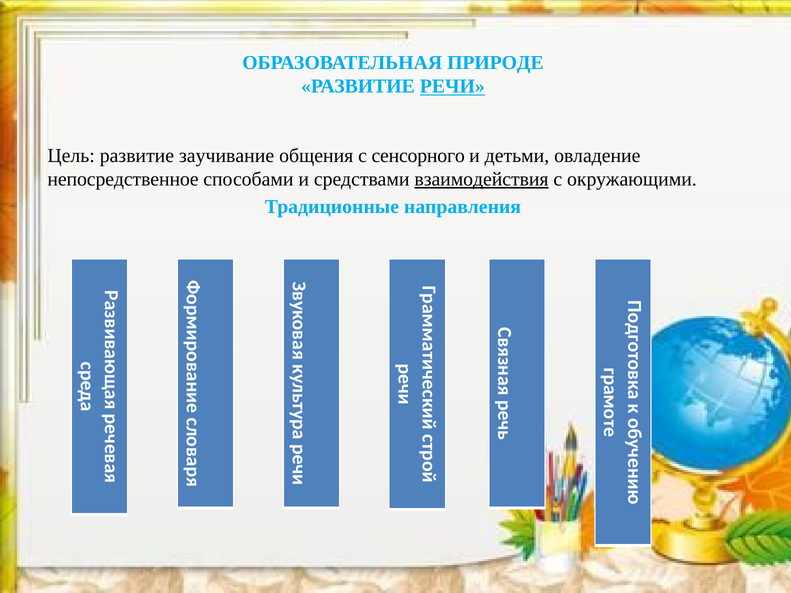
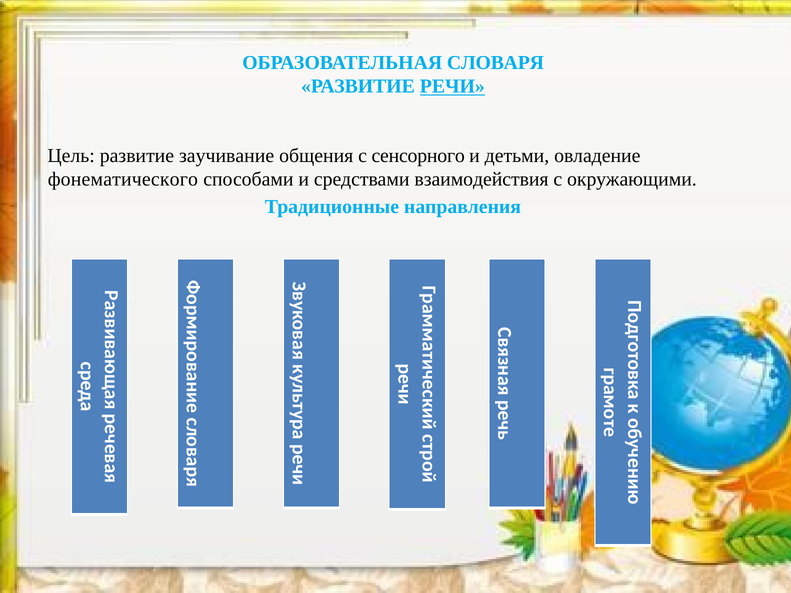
ПРИРОДЕ: ПРИРОДЕ -> СЛОВАРЯ
непосредственное: непосредственное -> фонематического
взаимодействия underline: present -> none
